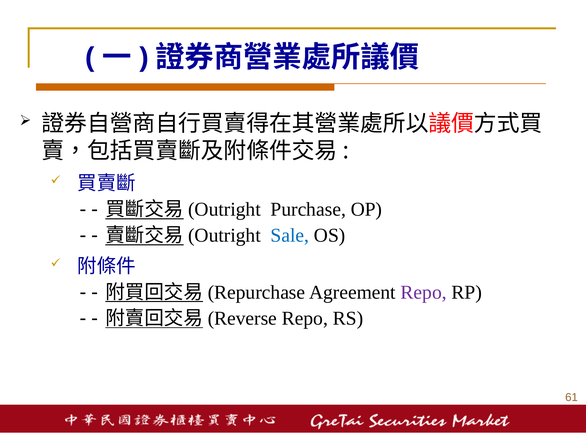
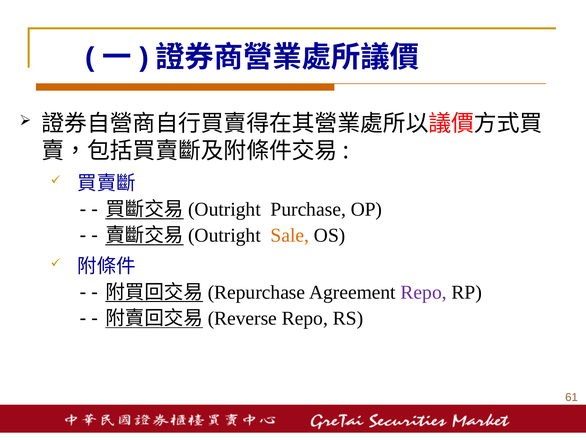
Sale colour: blue -> orange
